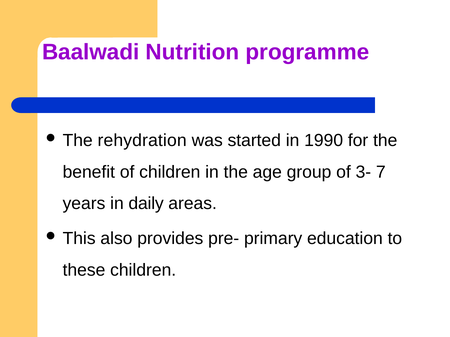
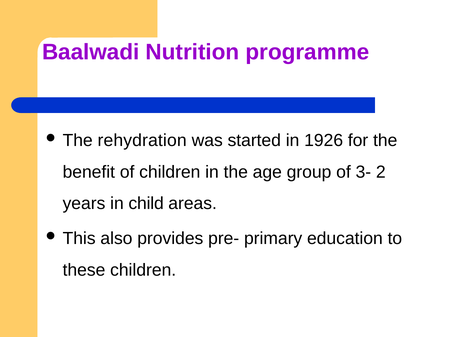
1990: 1990 -> 1926
7: 7 -> 2
daily: daily -> child
